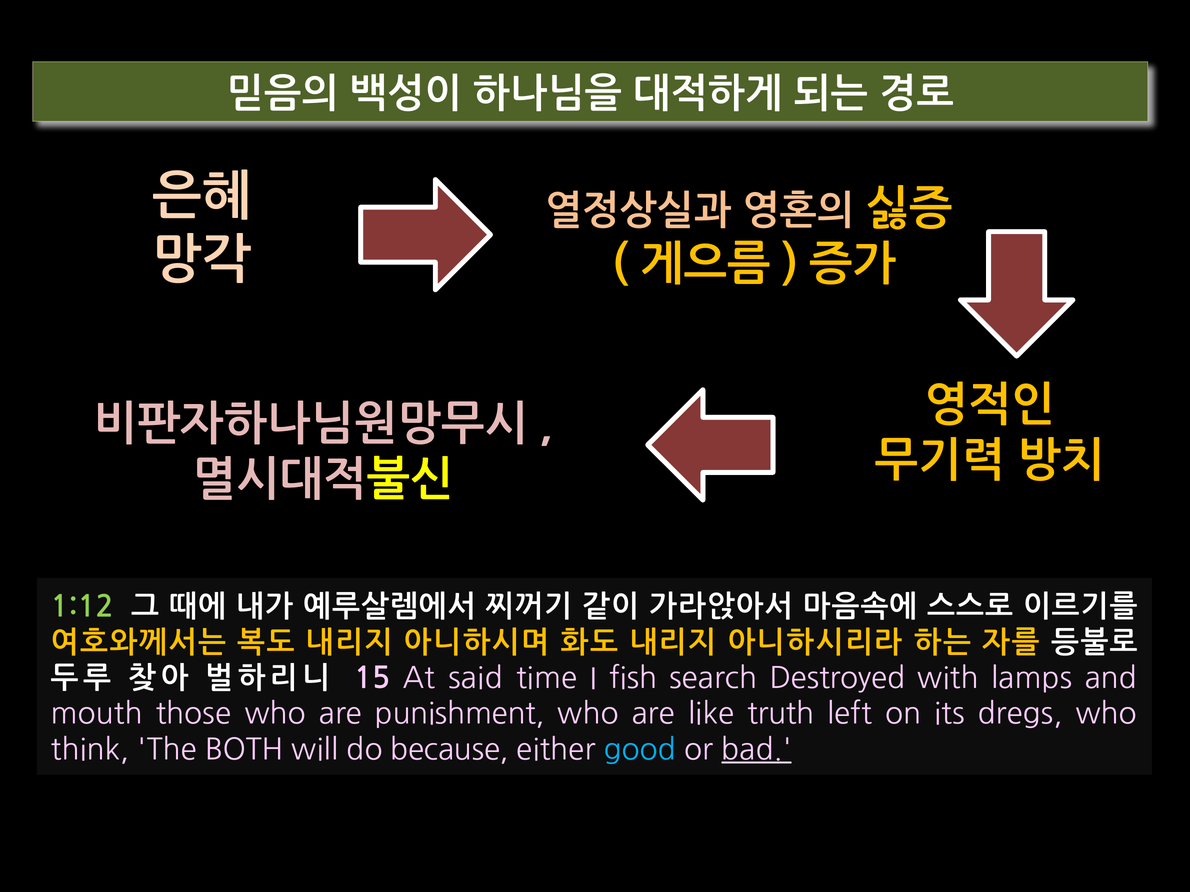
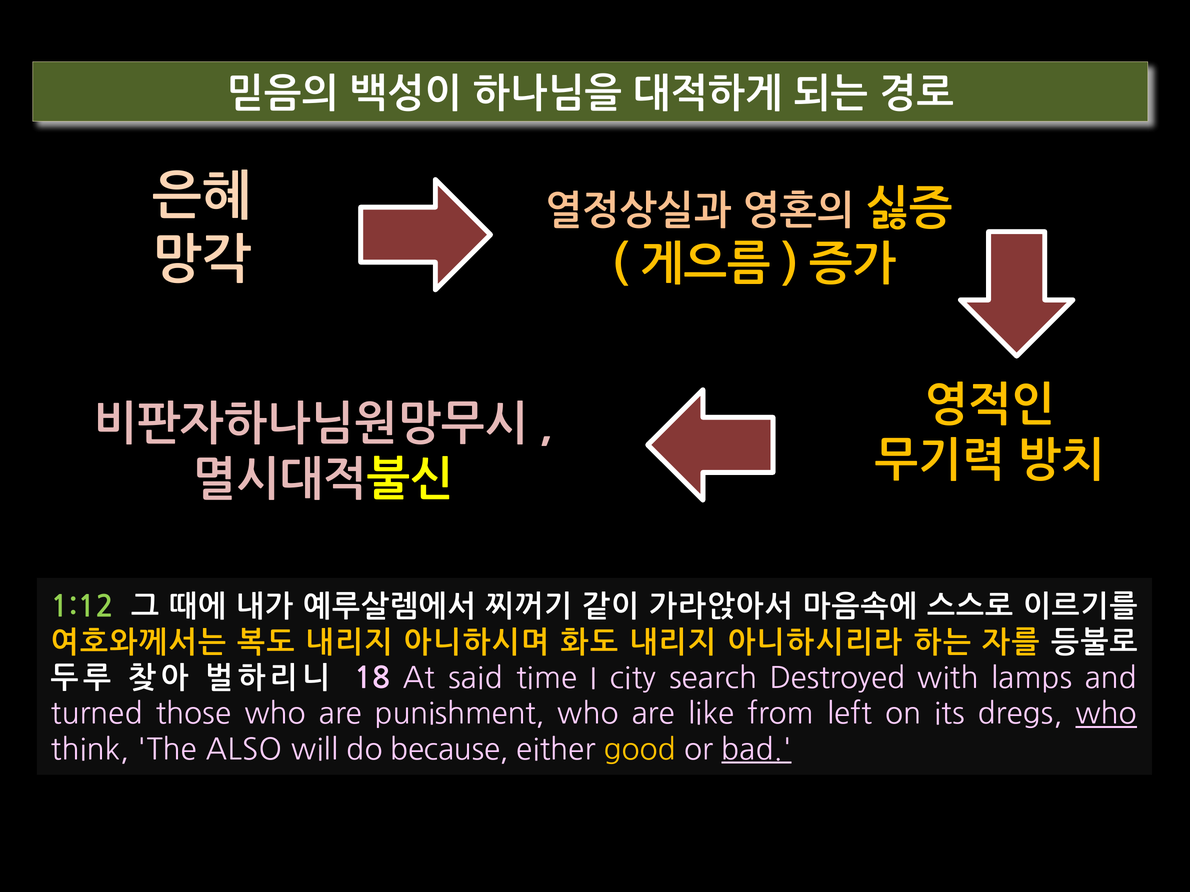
15: 15 -> 18
fish: fish -> city
mouth: mouth -> turned
truth: truth -> from
who at (1106, 714) underline: none -> present
BOTH: BOTH -> ALSO
good colour: light blue -> yellow
